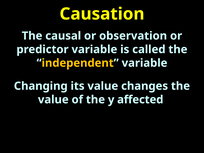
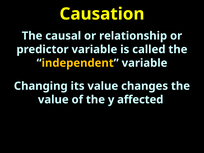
observation: observation -> relationship
